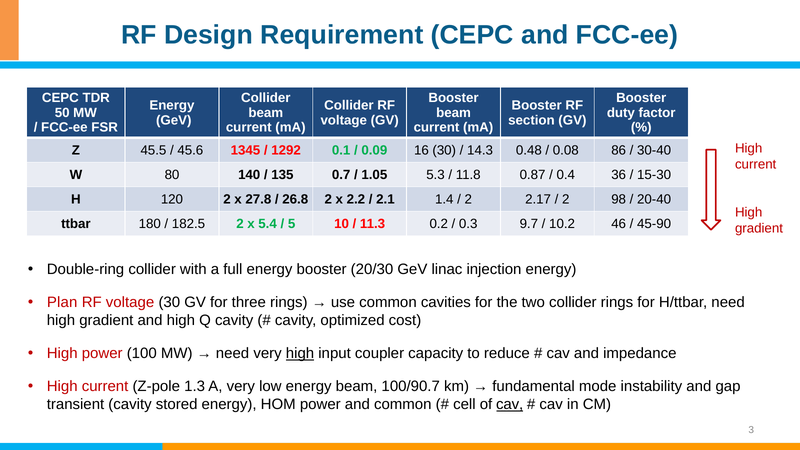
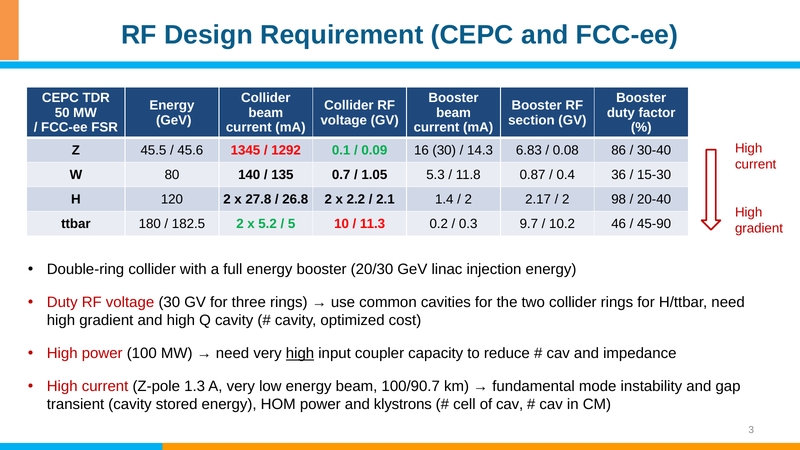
0.48: 0.48 -> 6.83
5.4: 5.4 -> 5.2
Plan at (62, 303): Plan -> Duty
and common: common -> klystrons
cav at (510, 405) underline: present -> none
